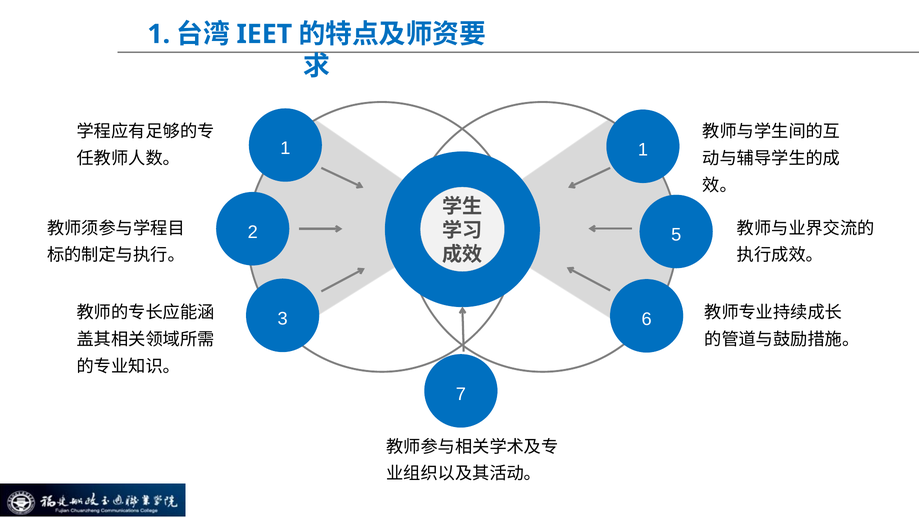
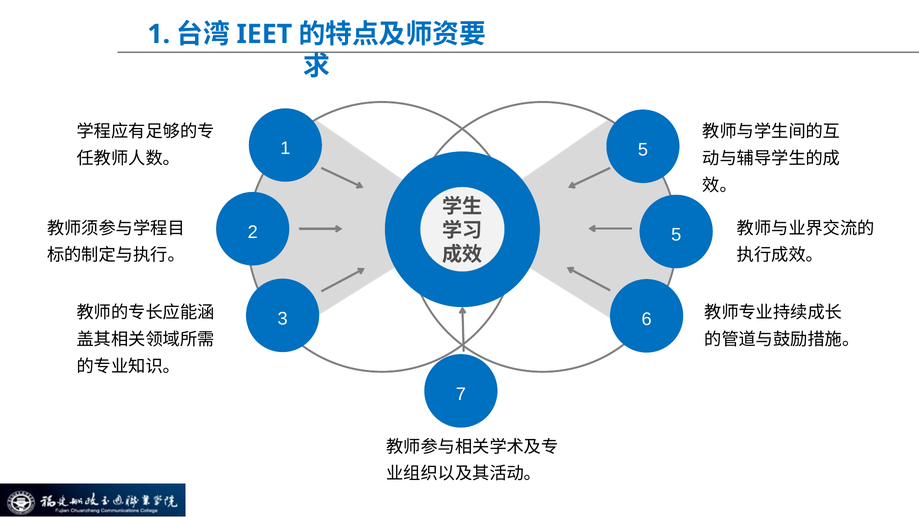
1 1: 1 -> 5
